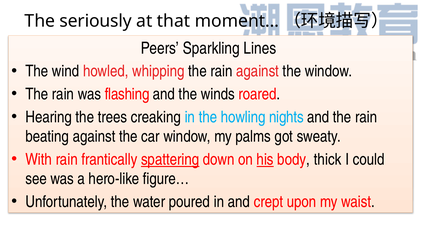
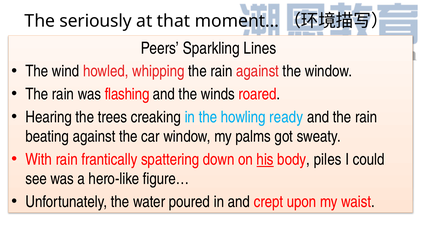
nights: nights -> ready
spattering underline: present -> none
thick: thick -> piles
